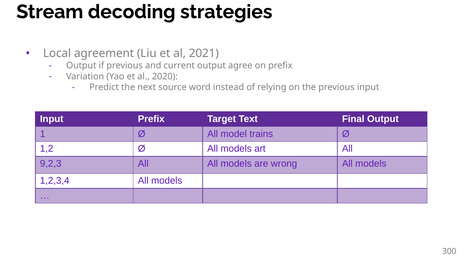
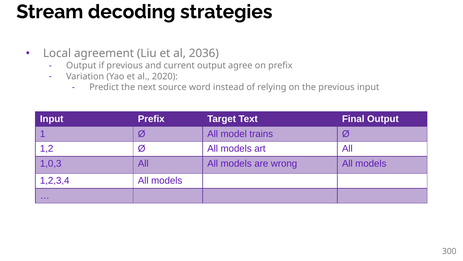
2021: 2021 -> 2036
9,2,3: 9,2,3 -> 1,0,3
